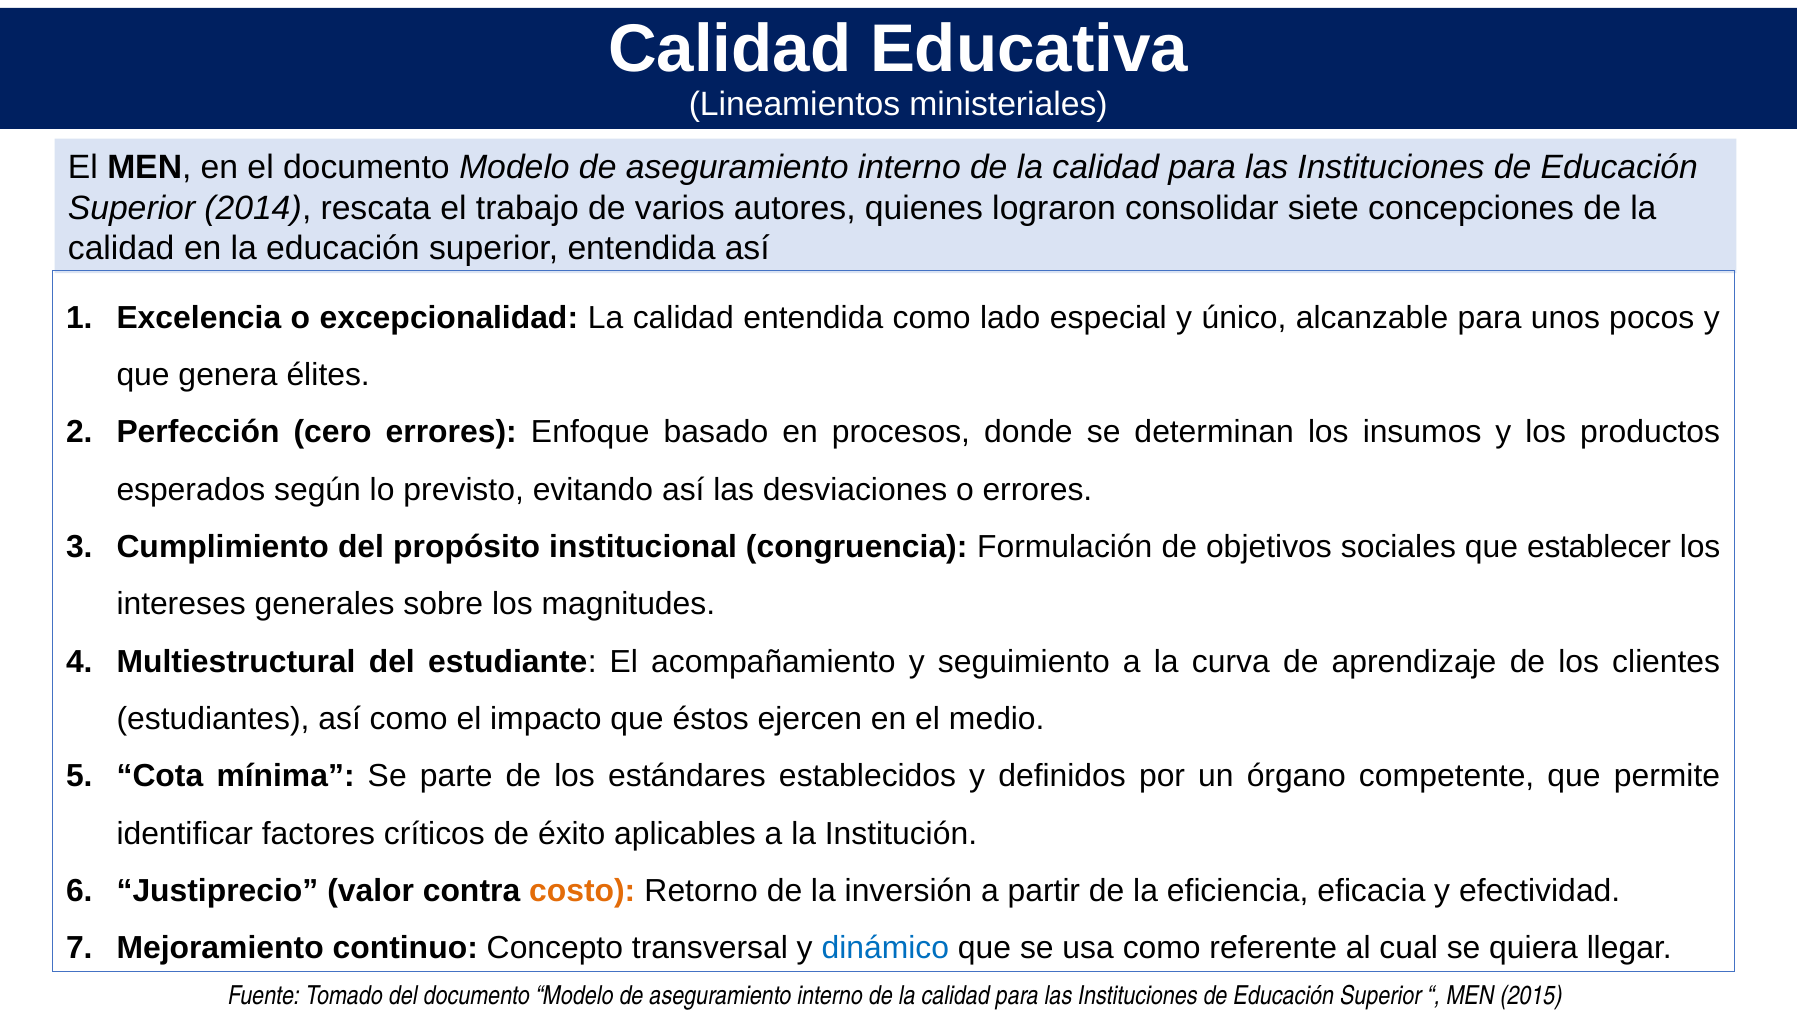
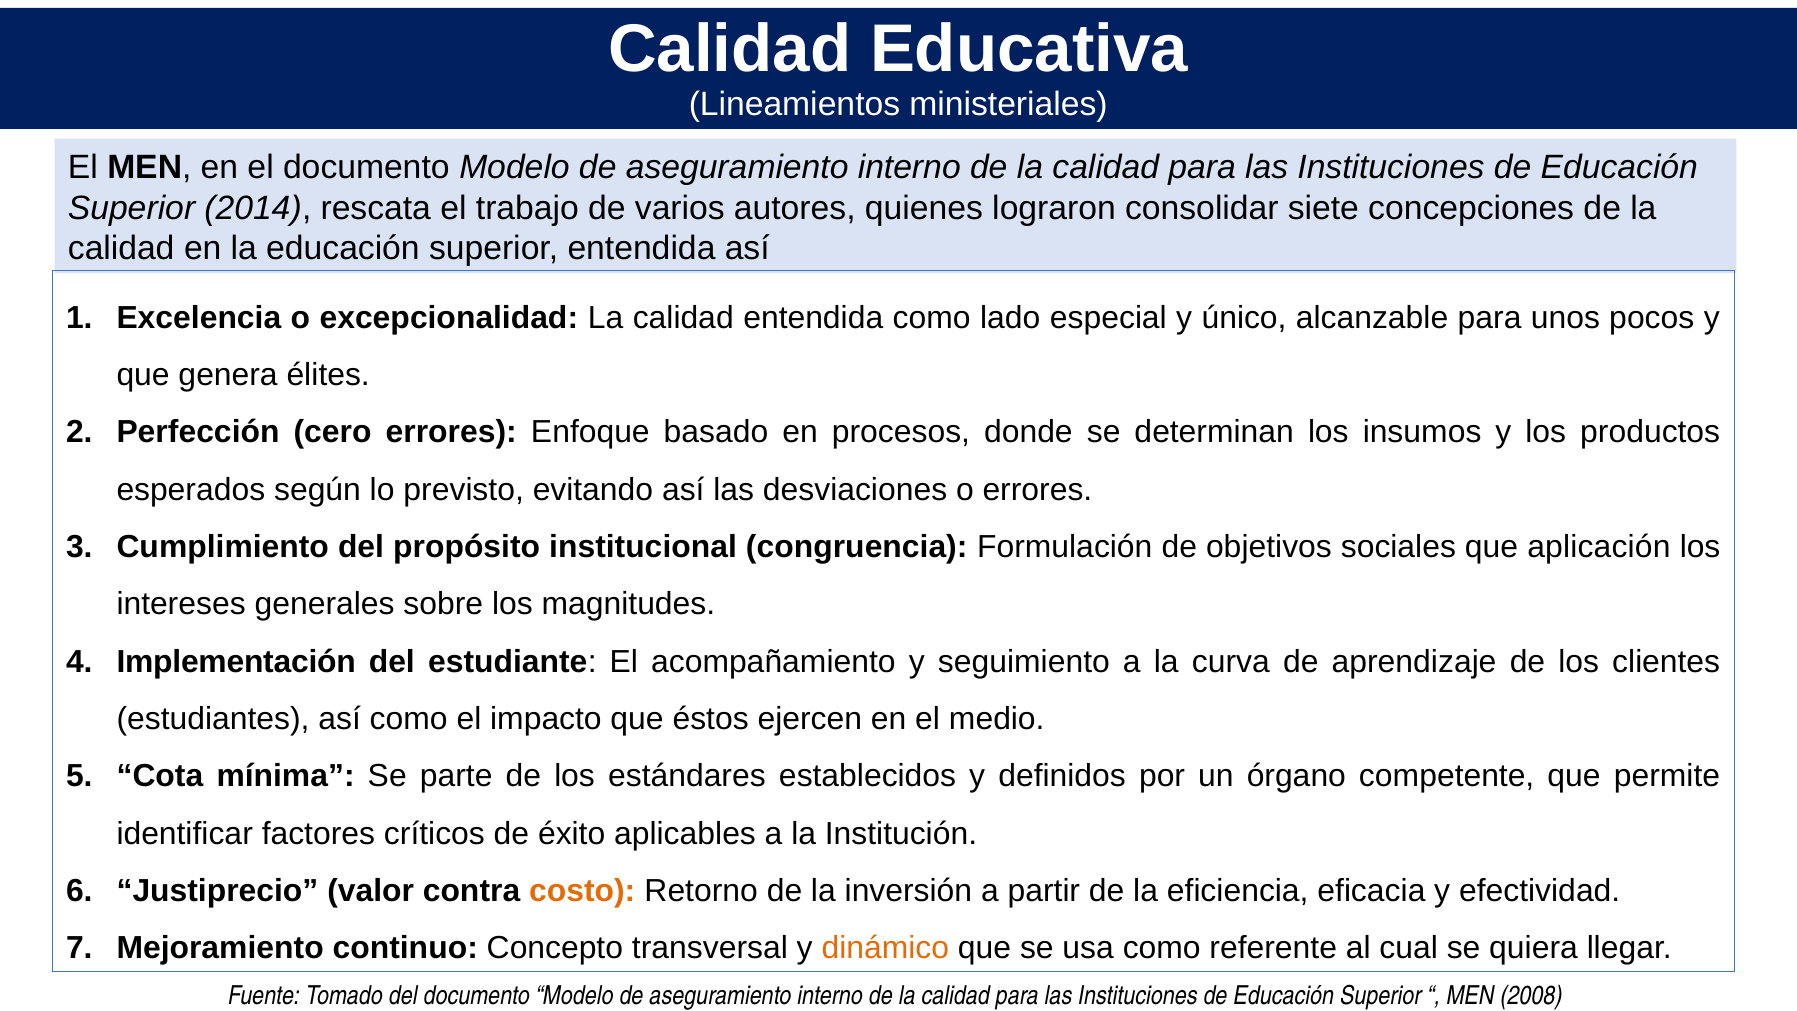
establecer: establecer -> aplicación
Multiestructural: Multiestructural -> Implementación
dinámico colour: blue -> orange
2015: 2015 -> 2008
